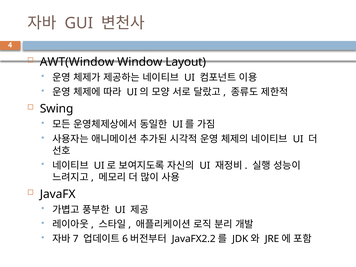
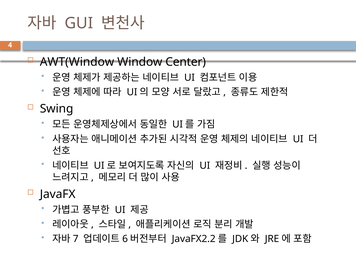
Layout: Layout -> Center
